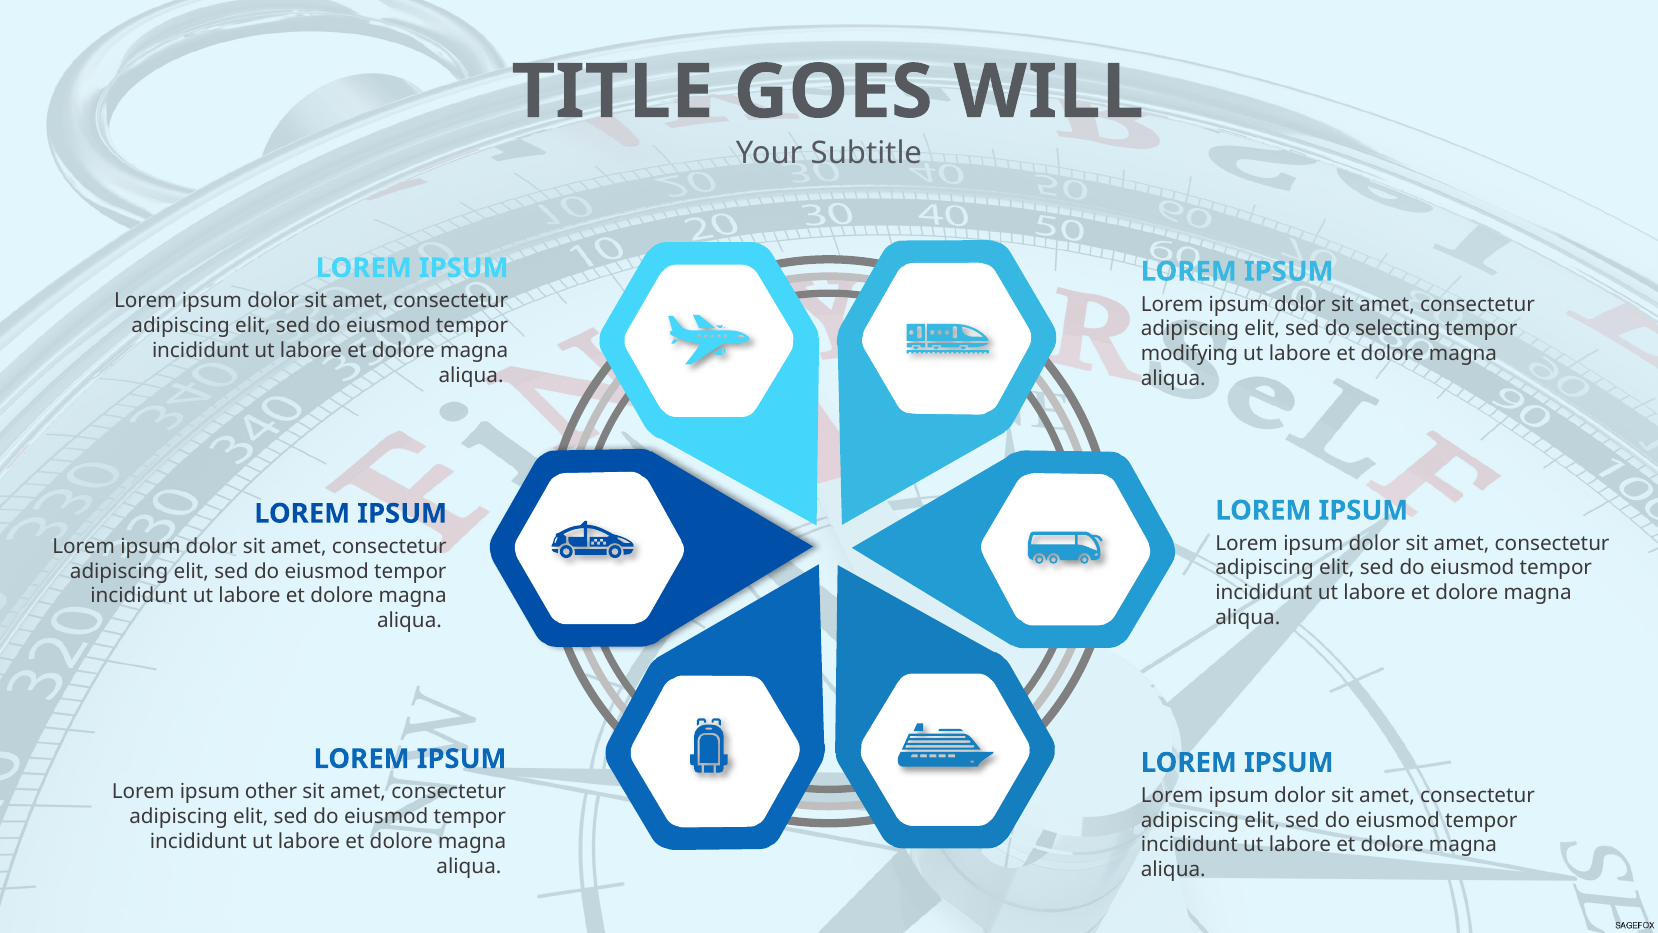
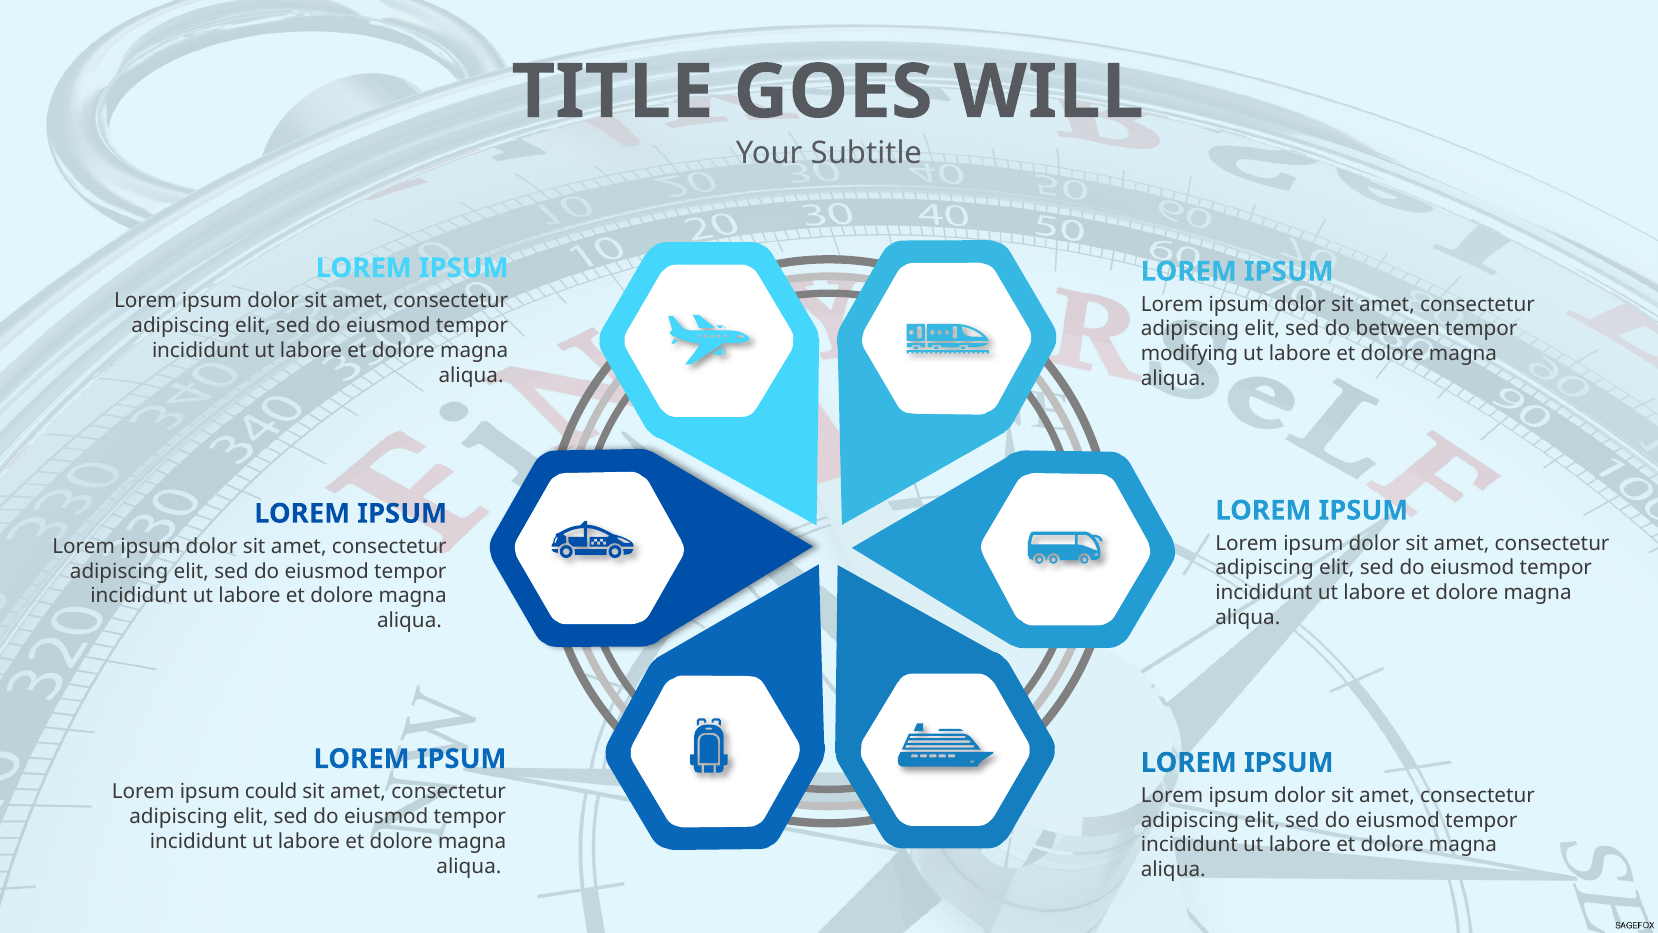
selecting: selecting -> between
other: other -> could
